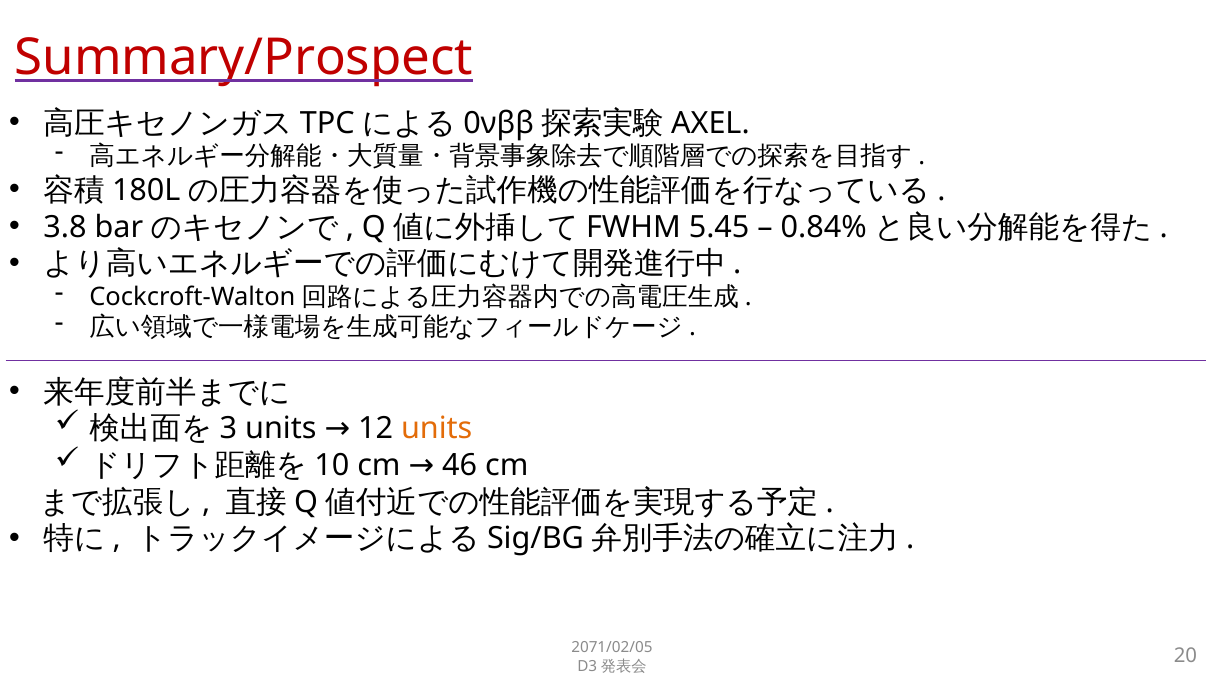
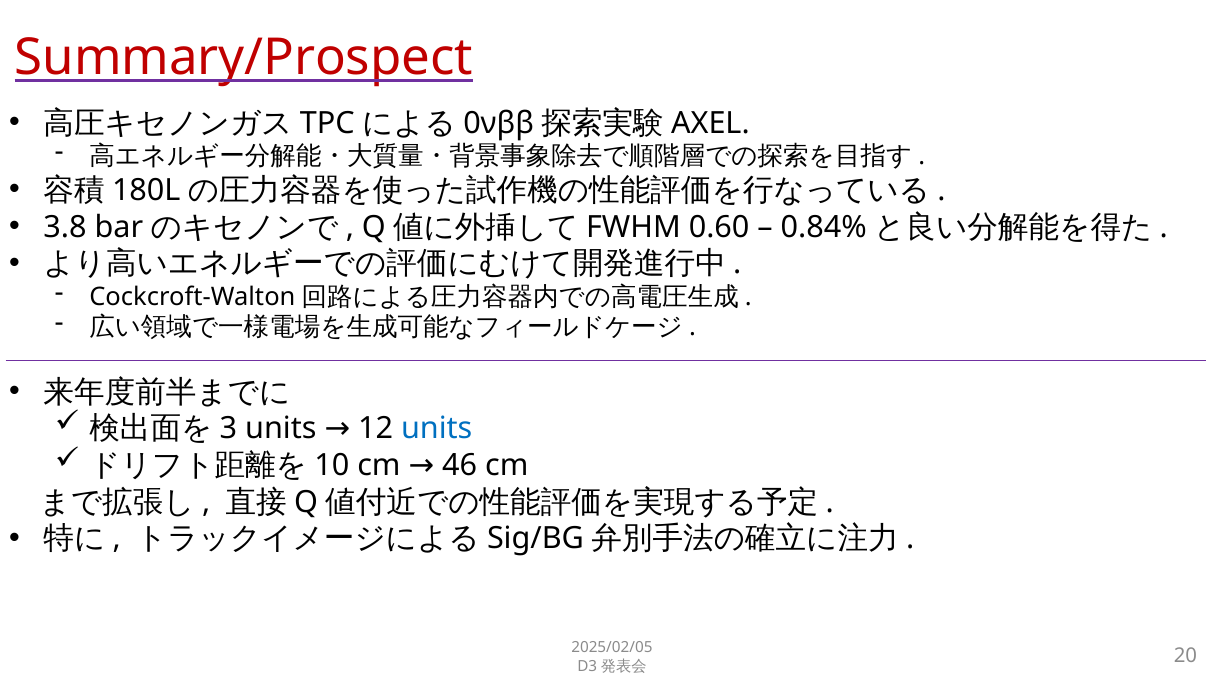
5.45: 5.45 -> 0.60
units at (437, 429) colour: orange -> blue
2071/02/05: 2071/02/05 -> 2025/02/05
